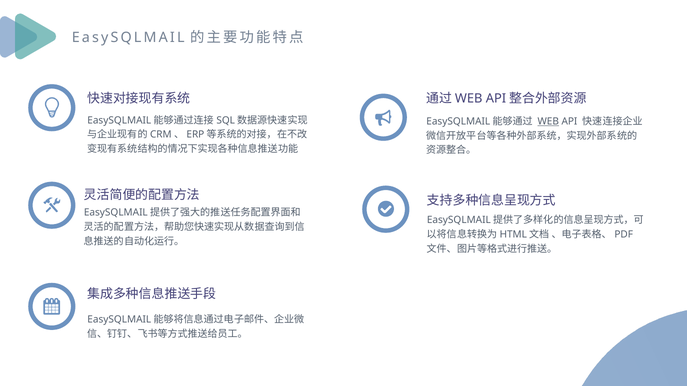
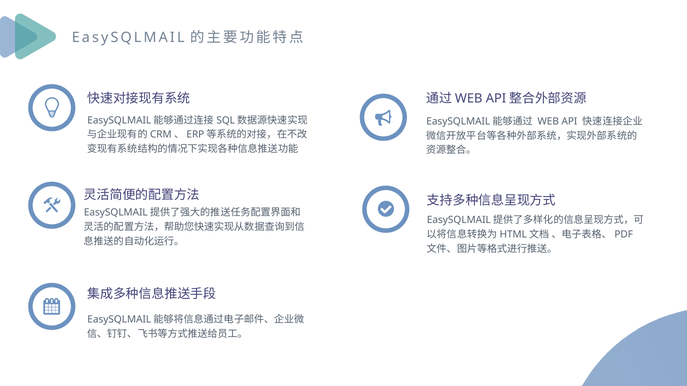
WEB underline: present -> none
